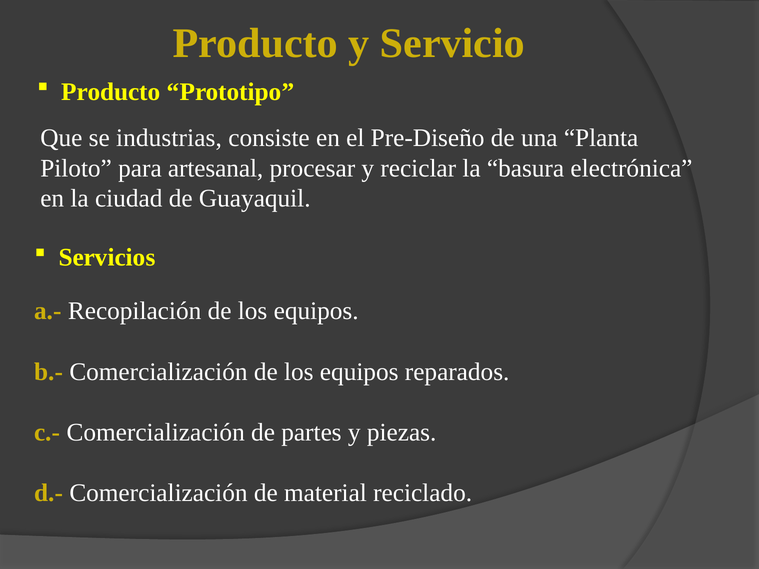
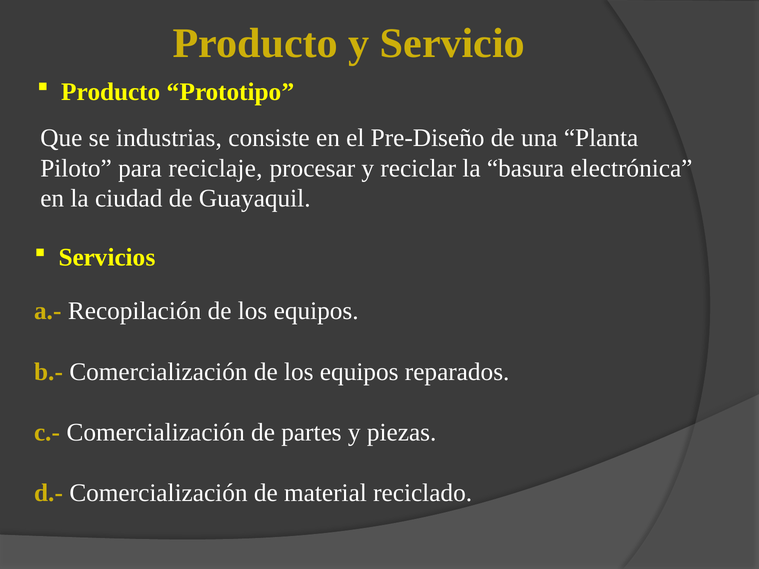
artesanal: artesanal -> reciclaje
